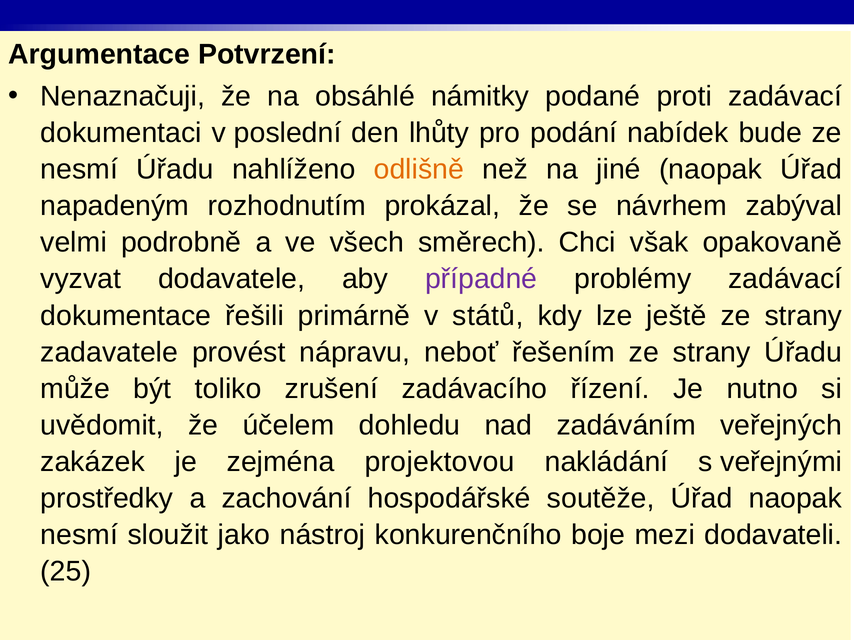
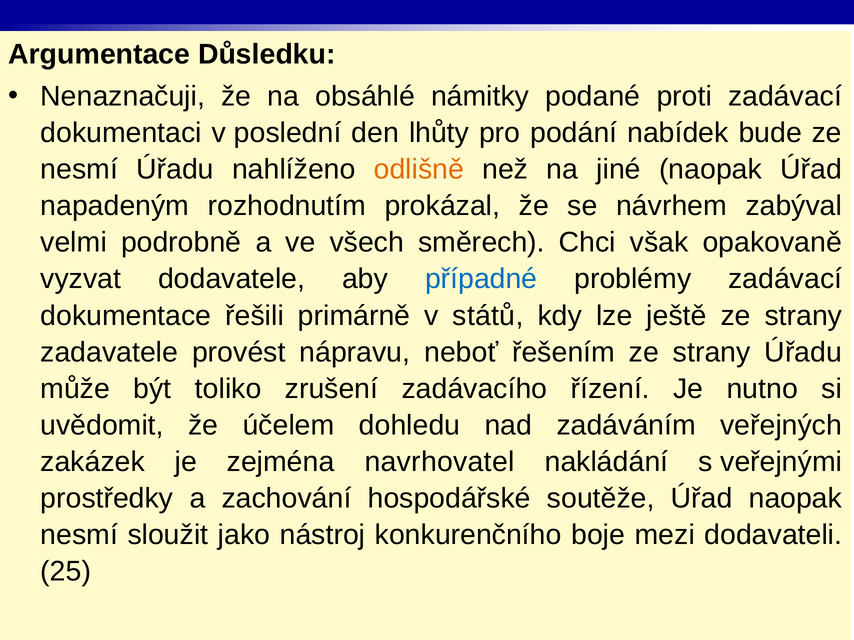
Potvrzení: Potvrzení -> Důsledku
případné colour: purple -> blue
projektovou: projektovou -> navrhovatel
